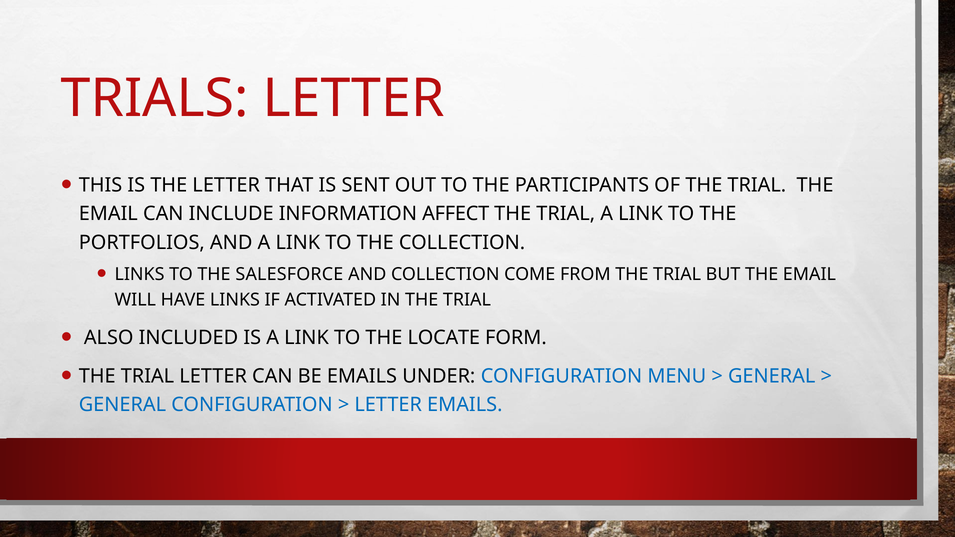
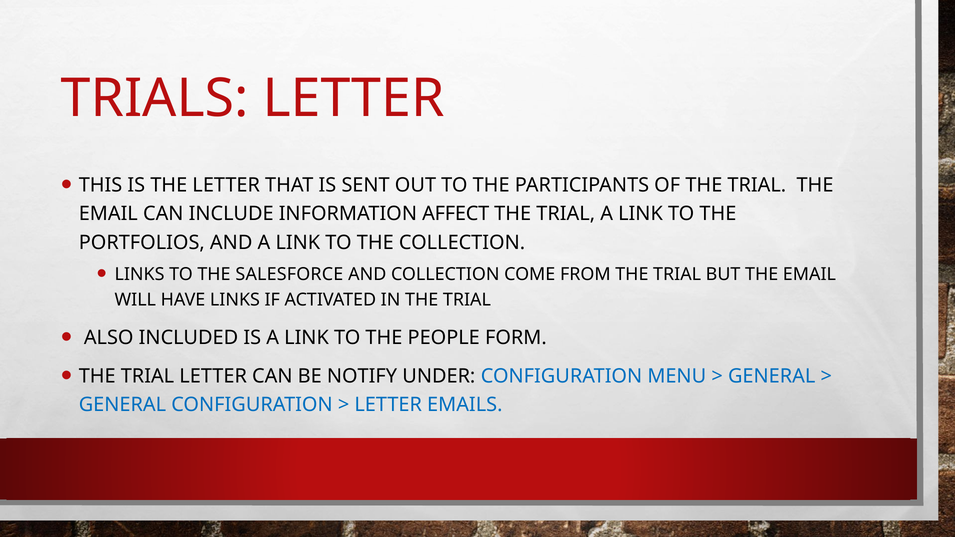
LOCATE: LOCATE -> PEOPLE
BE EMAILS: EMAILS -> NOTIFY
